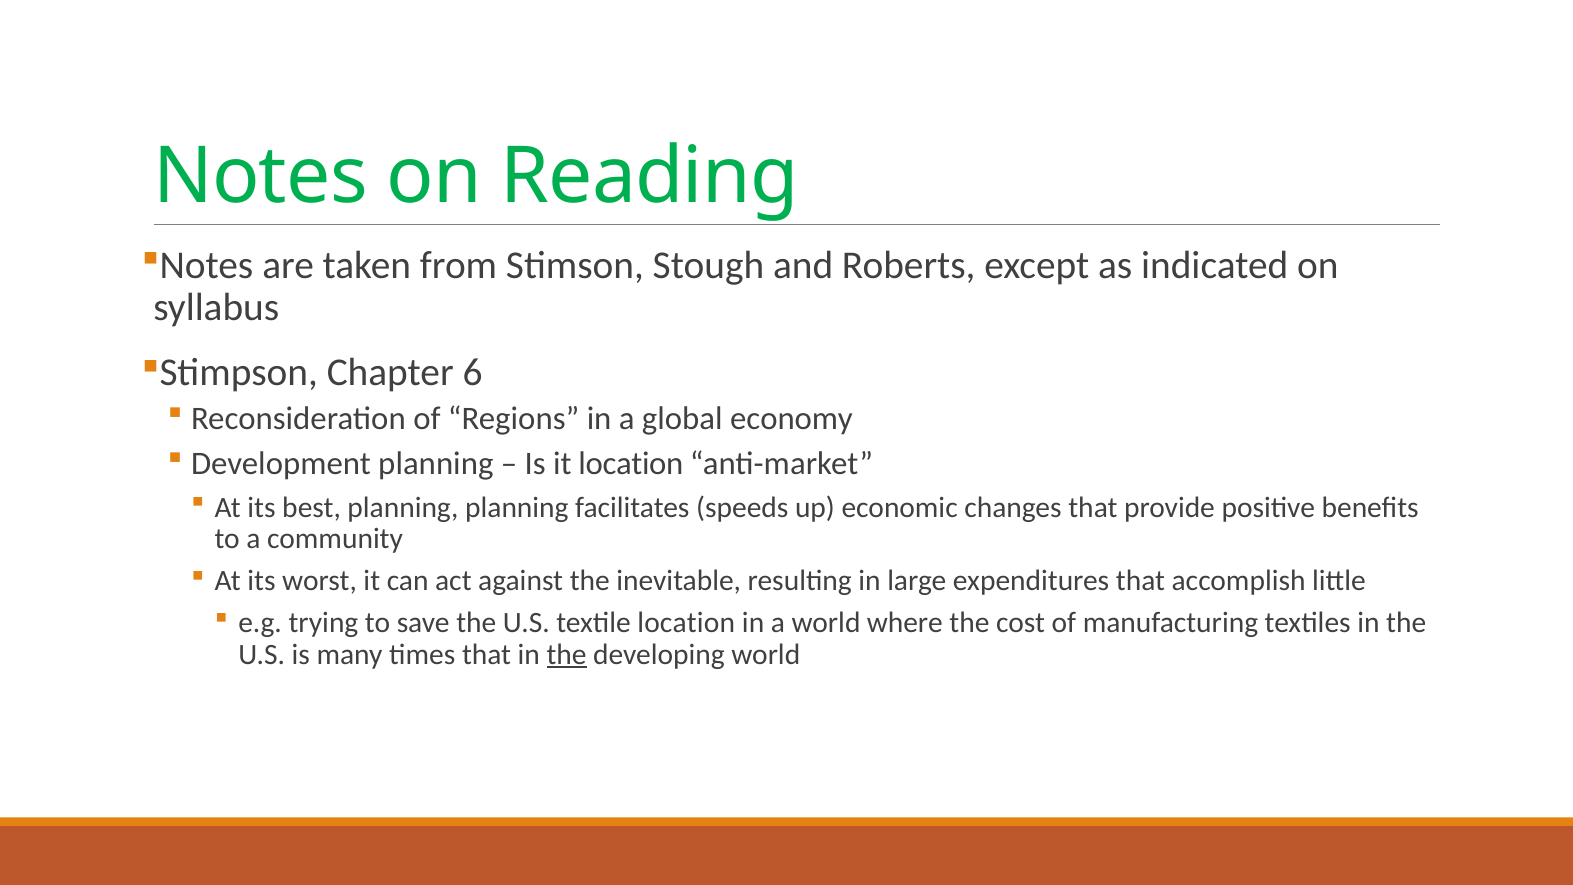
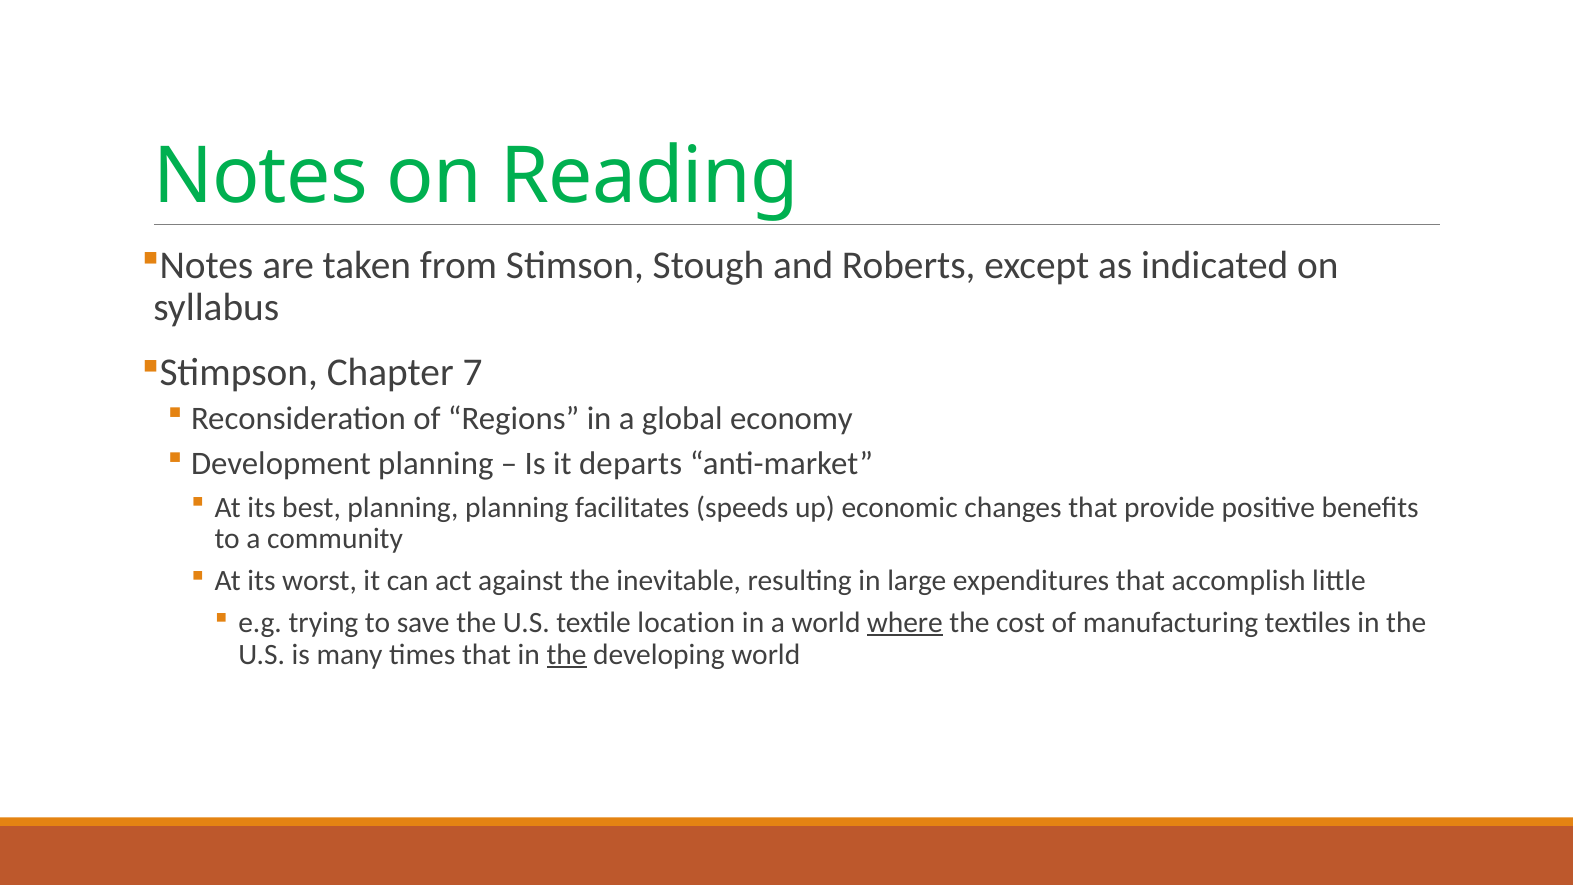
6: 6 -> 7
it location: location -> departs
where underline: none -> present
